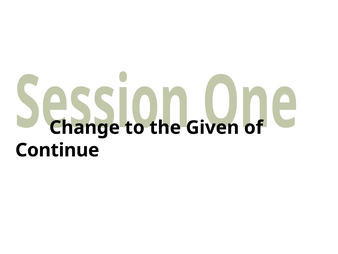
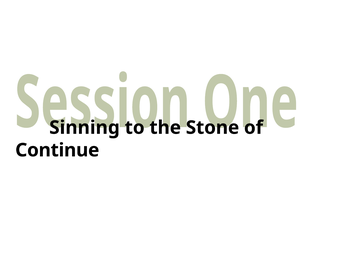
Change: Change -> Sinning
Given: Given -> Stone
